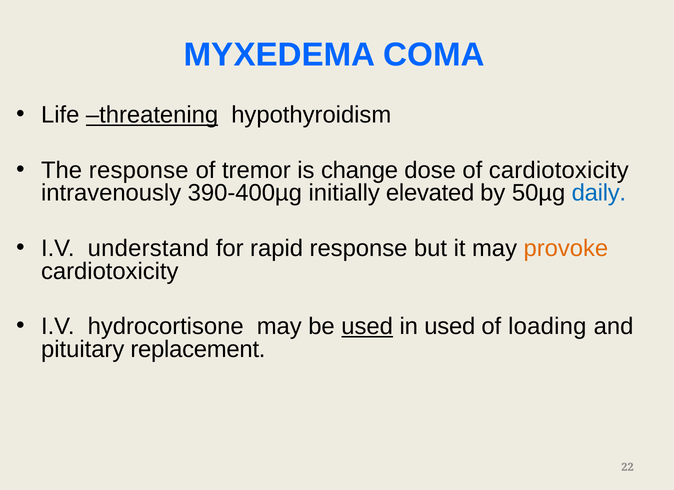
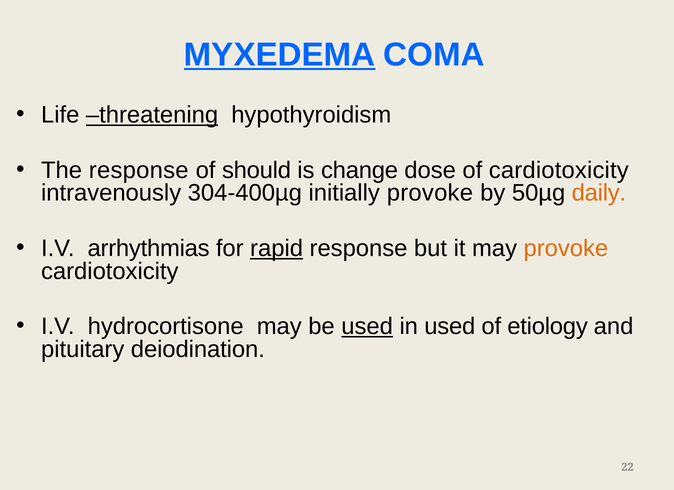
MYXEDEMA underline: none -> present
tremor: tremor -> should
390-400µg: 390-400µg -> 304-400µg
initially elevated: elevated -> provoke
daily colour: blue -> orange
understand: understand -> arrhythmias
rapid underline: none -> present
loading: loading -> etiology
replacement: replacement -> deiodination
